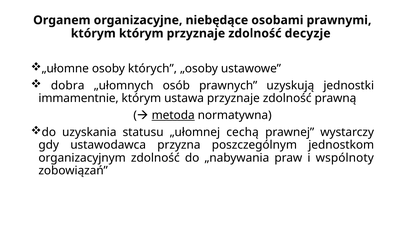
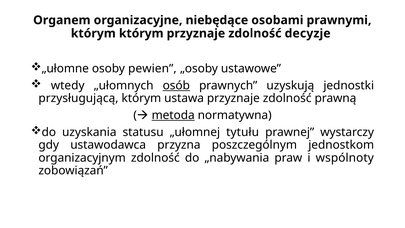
których: których -> pewien
dobra: dobra -> wtedy
osób underline: none -> present
immamentnie: immamentnie -> przysługującą
cechą: cechą -> tytułu
